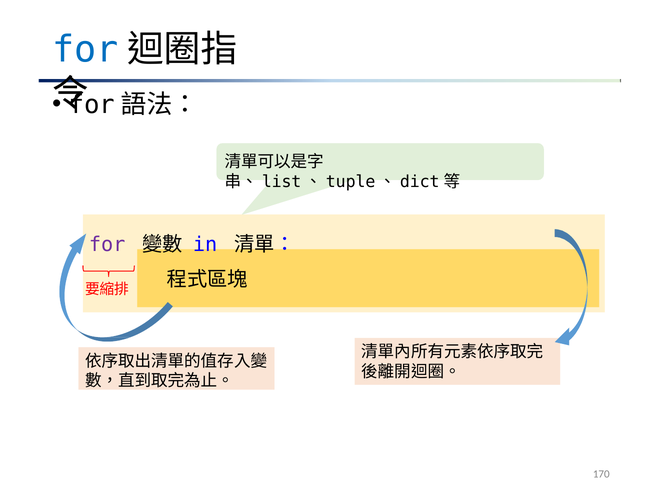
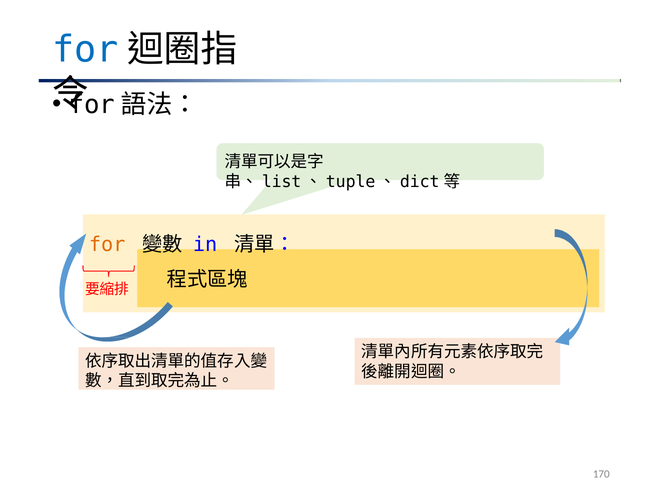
for at (107, 244) colour: purple -> orange
